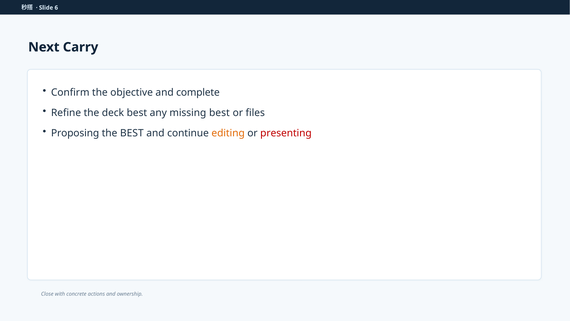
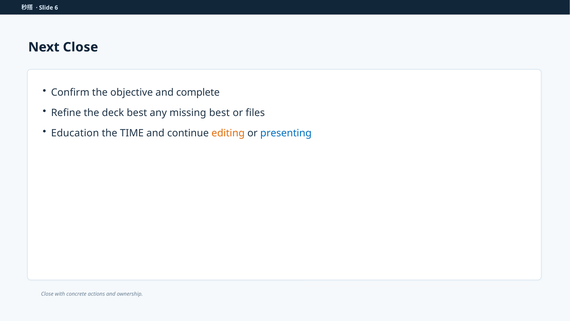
Next Carry: Carry -> Close
Proposing: Proposing -> Education
the BEST: BEST -> TIME
presenting colour: red -> blue
